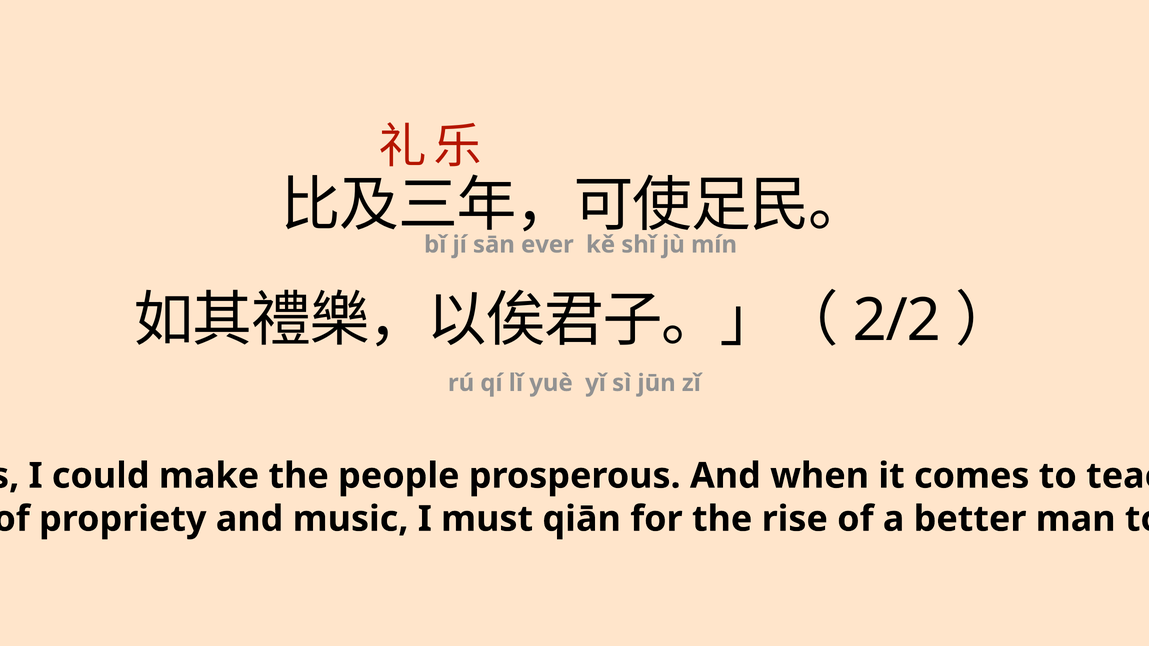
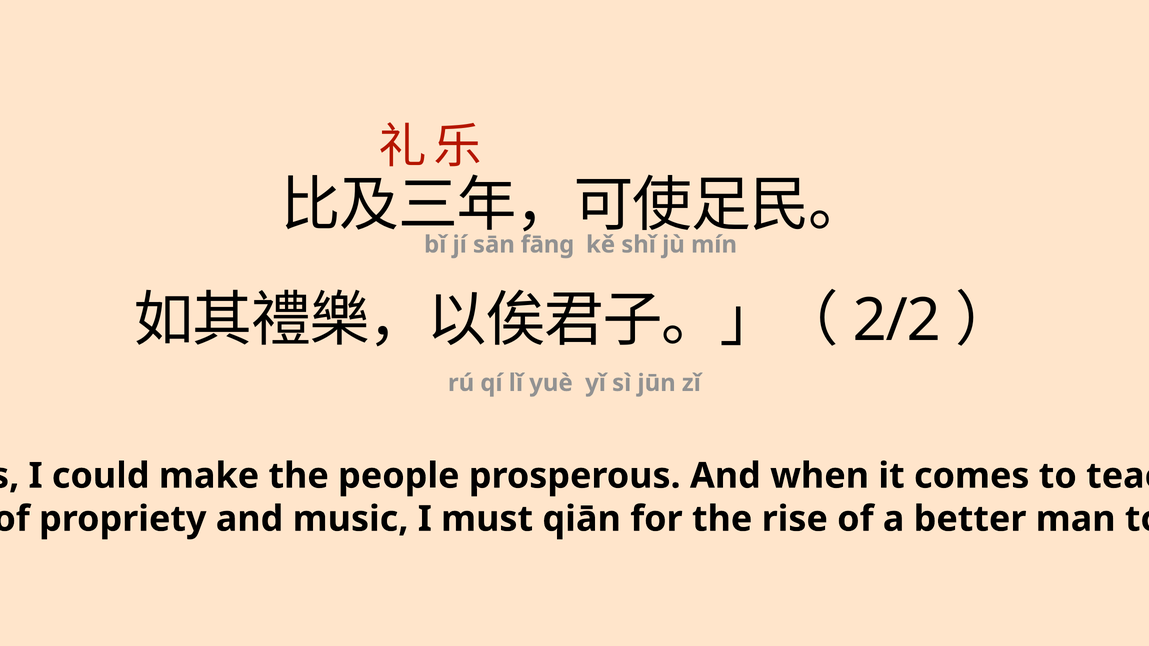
ever: ever -> fāng
